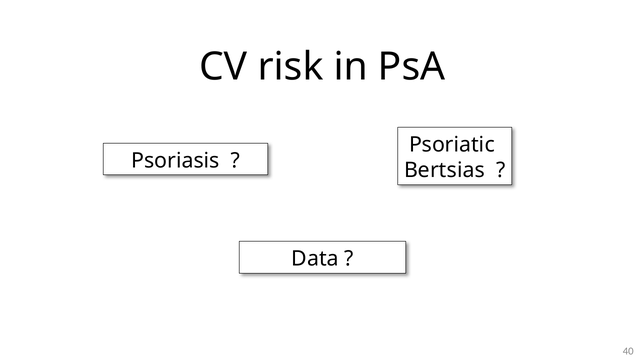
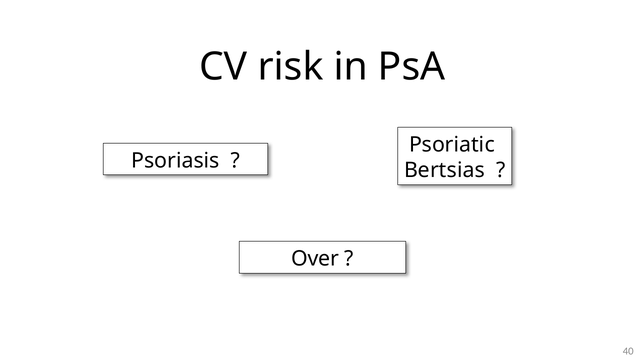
Data: Data -> Over
